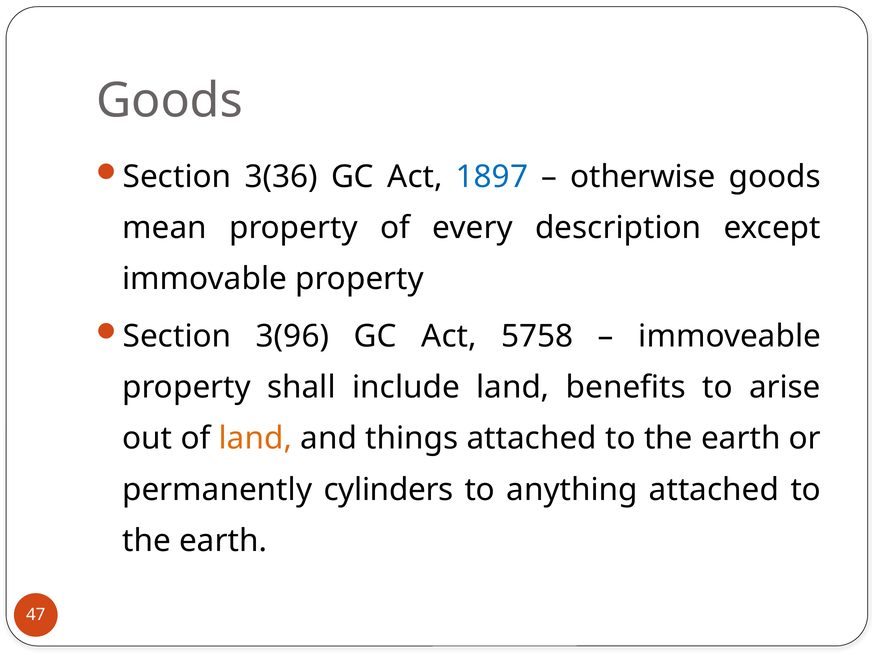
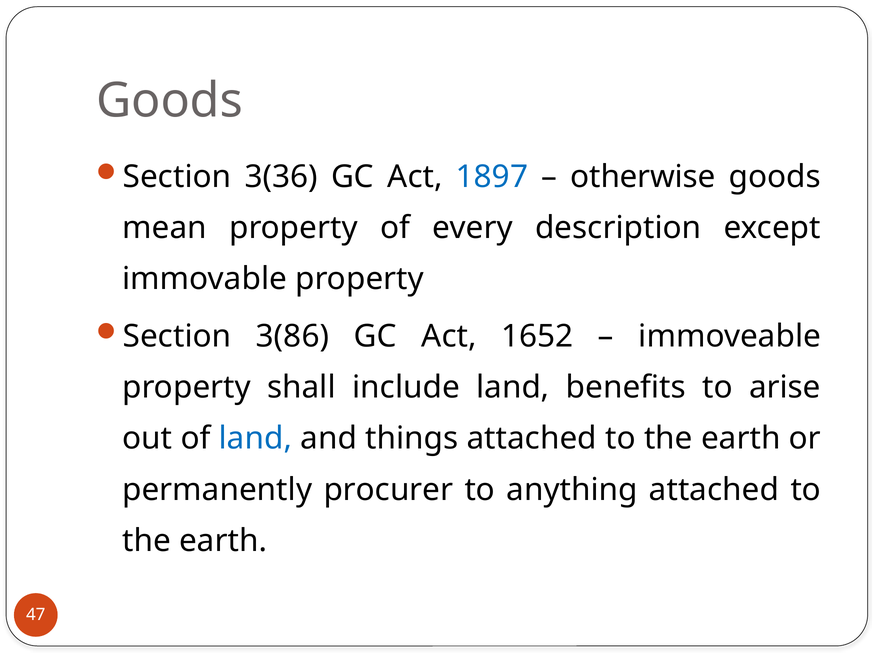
3(96: 3(96 -> 3(86
5758: 5758 -> 1652
land at (255, 439) colour: orange -> blue
cylinders: cylinders -> procurer
